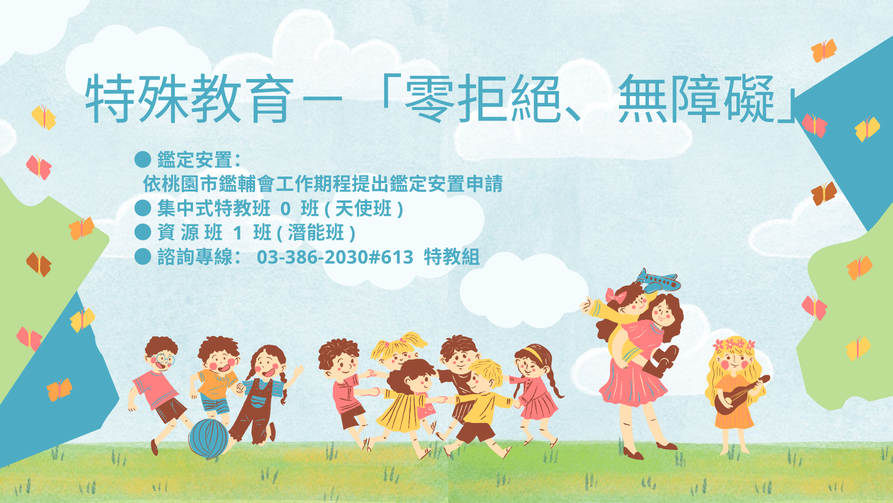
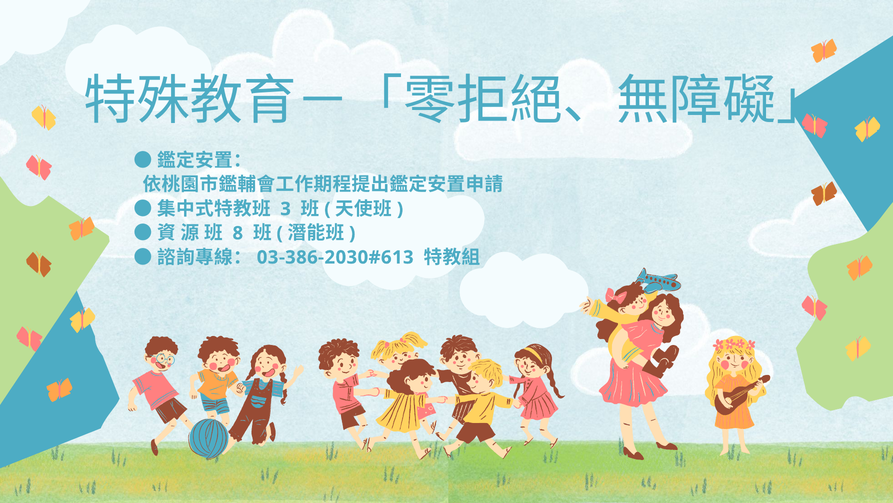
0: 0 -> 3
1: 1 -> 8
